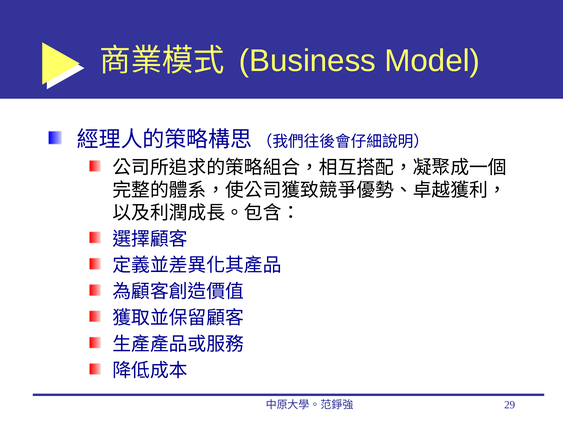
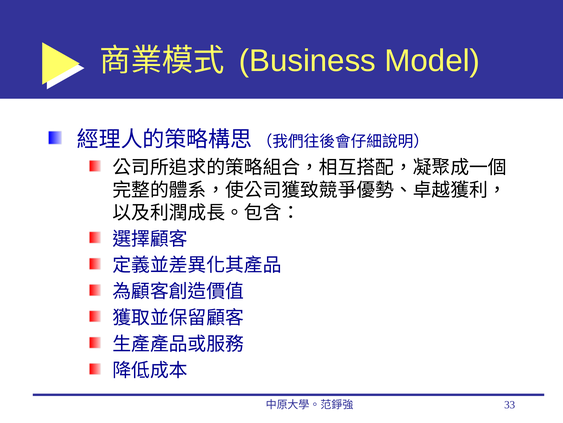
29: 29 -> 33
